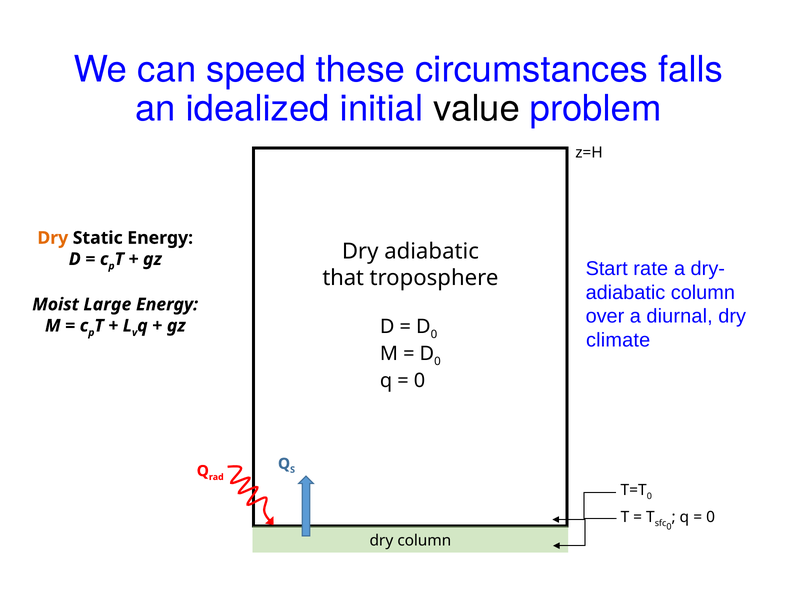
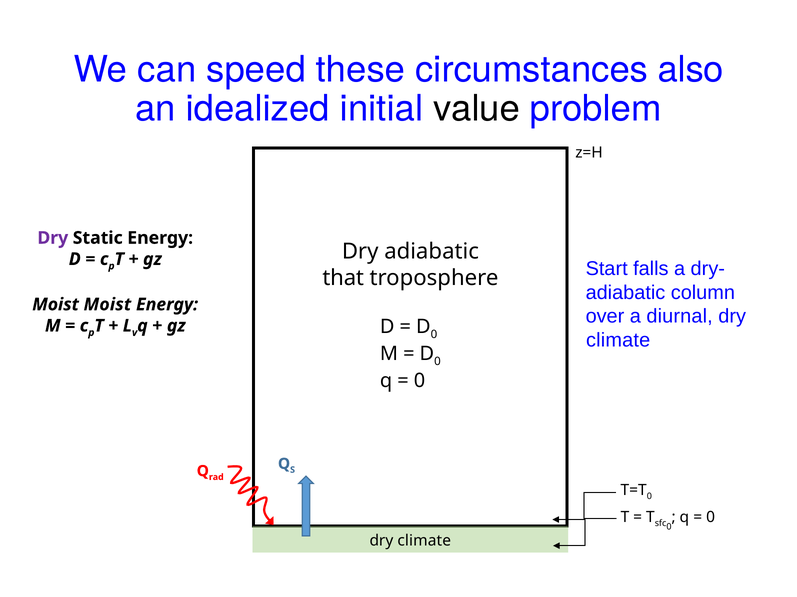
falls: falls -> also
Dry at (53, 238) colour: orange -> purple
rate: rate -> falls
Moist Large: Large -> Moist
column at (424, 541): column -> climate
